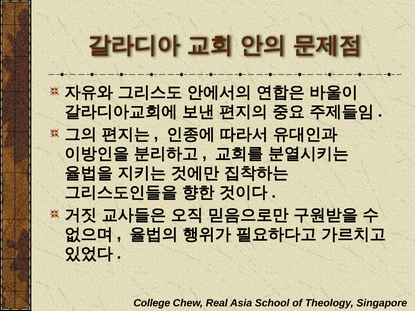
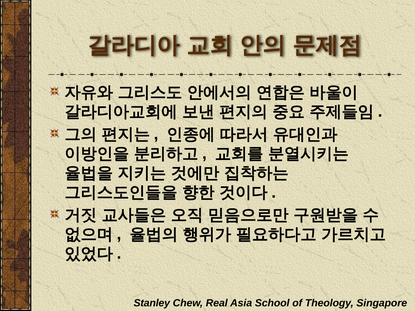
College: College -> Stanley
